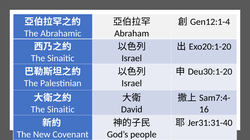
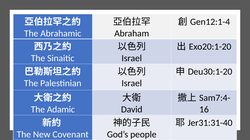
Sinaitic at (61, 110): Sinaitic -> Adamic
